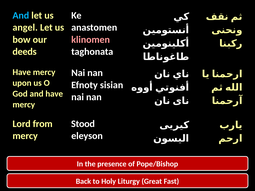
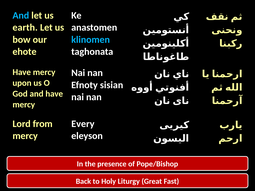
angel: angel -> earth
klinomen colour: pink -> light blue
deeds: deeds -> ehote
Stood: Stood -> Every
